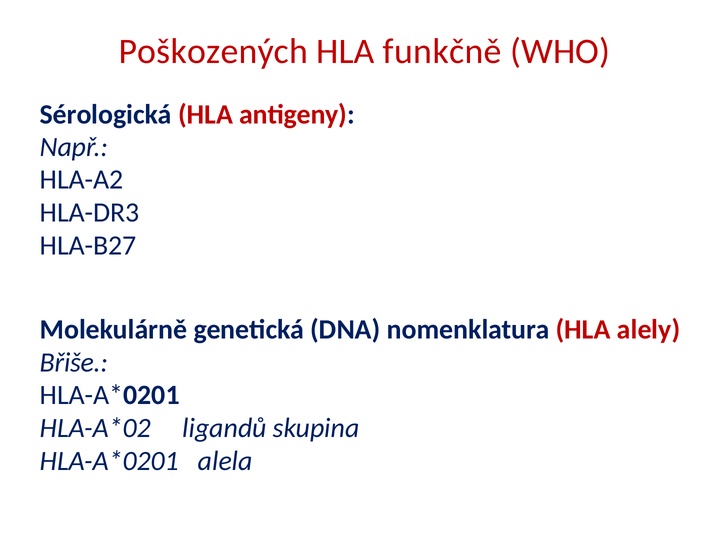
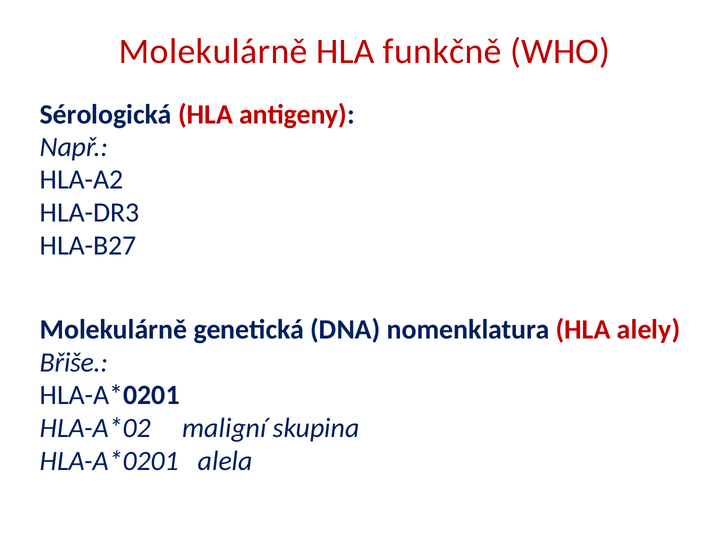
Poškozených at (213, 51): Poškozených -> Molekulárně
ligandů: ligandů -> maligní
